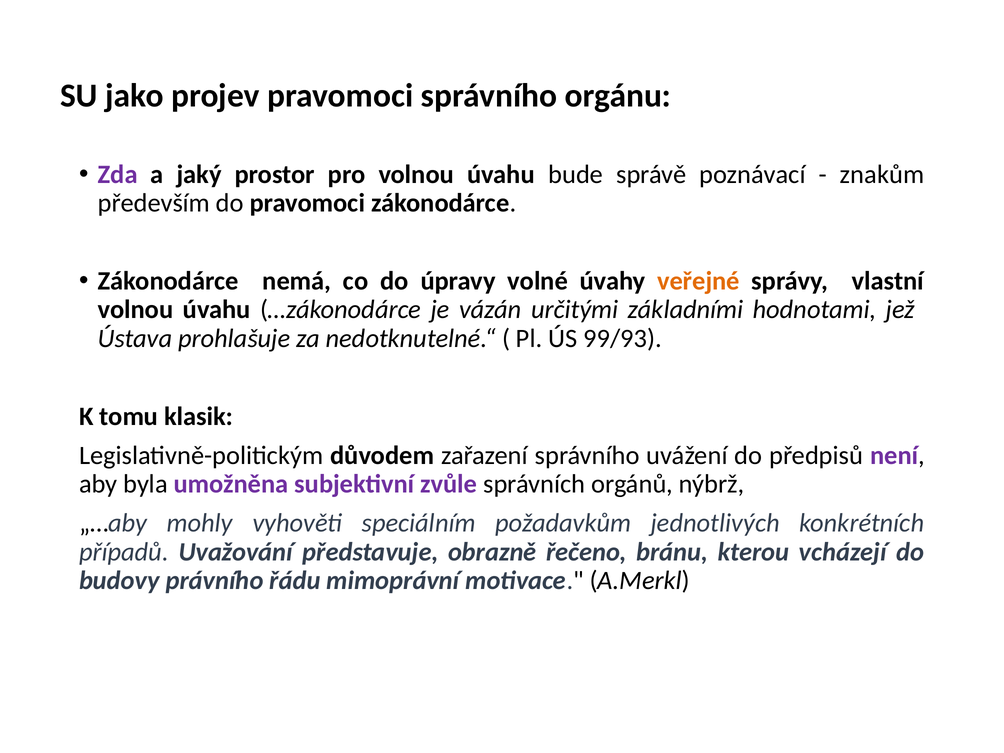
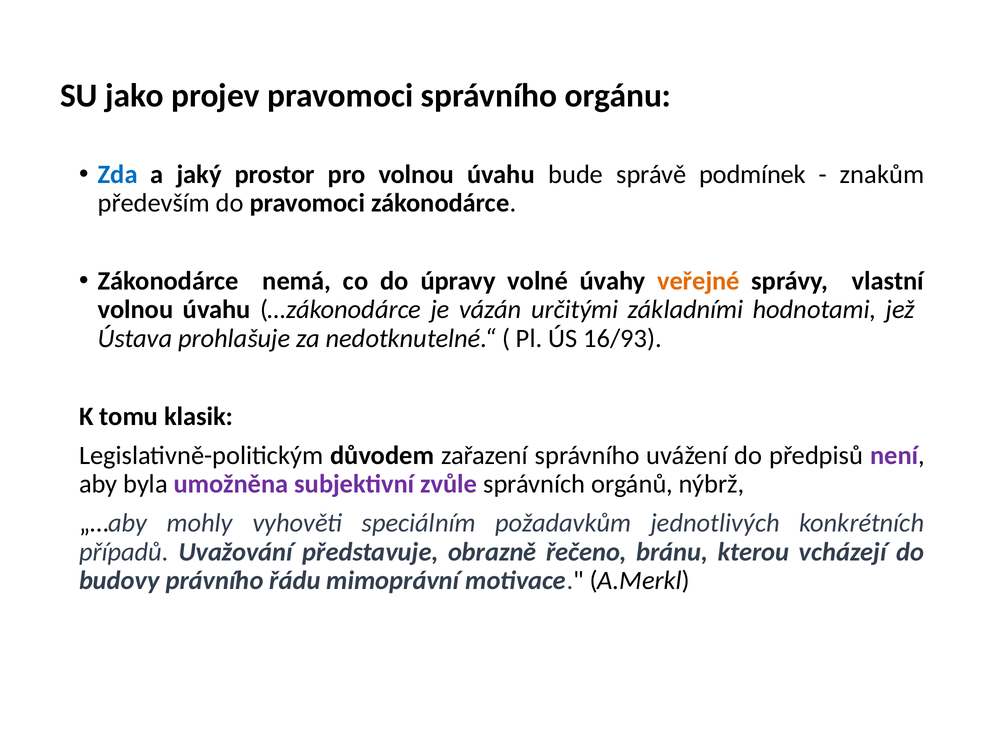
Zda colour: purple -> blue
poznávací: poznávací -> podmínek
99/93: 99/93 -> 16/93
